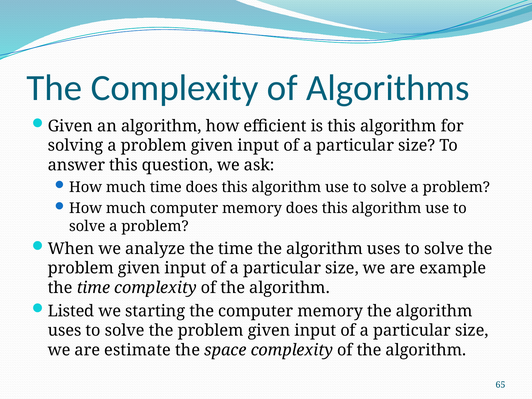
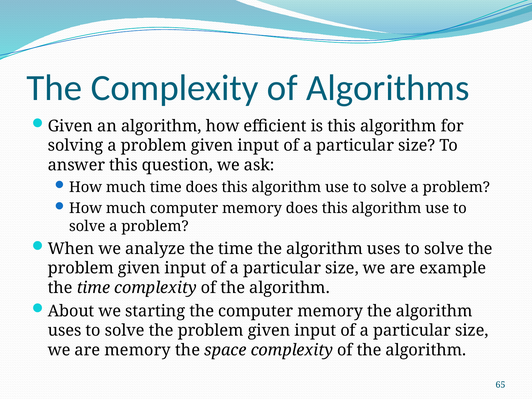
Listed: Listed -> About
are estimate: estimate -> memory
